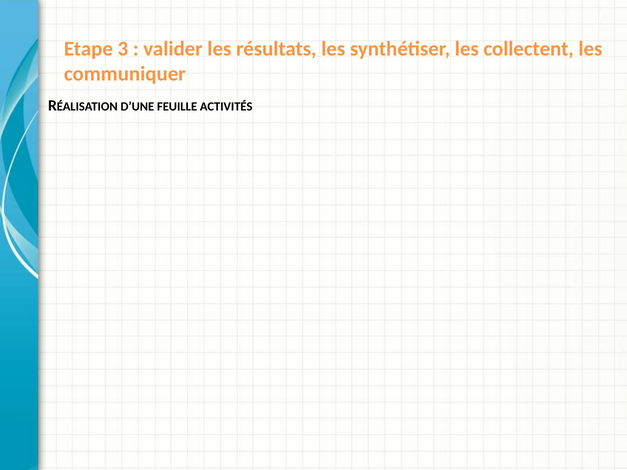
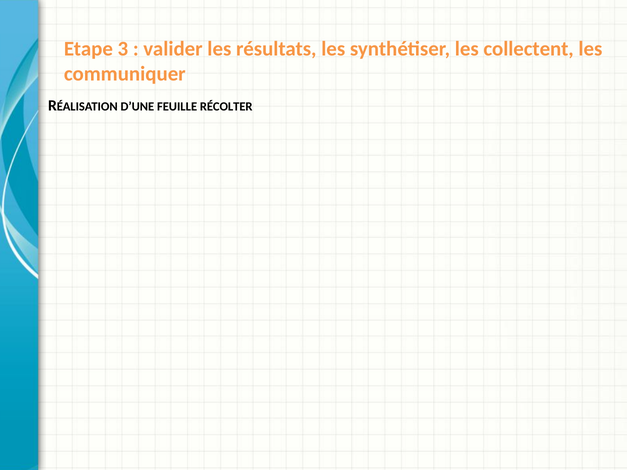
ACTIVITÉS: ACTIVITÉS -> RÉCOLTER
